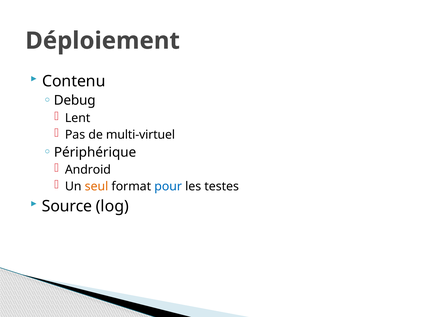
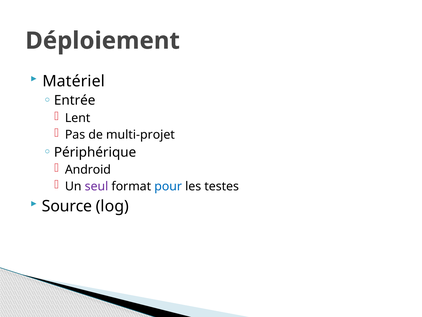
Contenu: Contenu -> Matériel
Debug: Debug -> Entrée
multi-virtuel: multi-virtuel -> multi-projet
seul colour: orange -> purple
